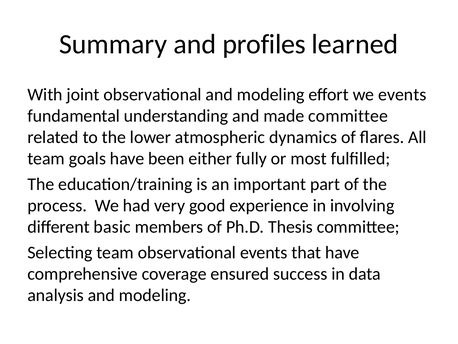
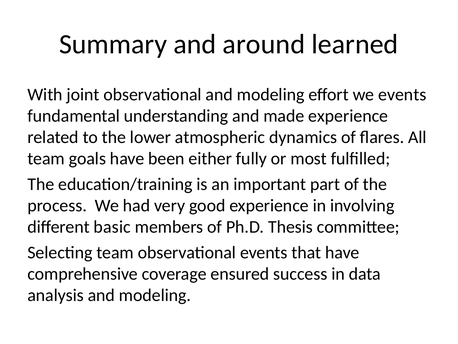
profiles: profiles -> around
made committee: committee -> experience
